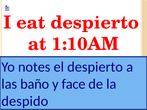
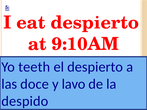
1:10AM: 1:10AM -> 9:10AM
notes: notes -> teeth
baño: baño -> doce
face: face -> lavo
